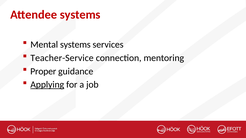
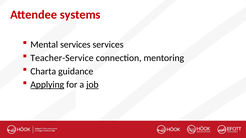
Mental systems: systems -> services
Proper: Proper -> Charta
job underline: none -> present
